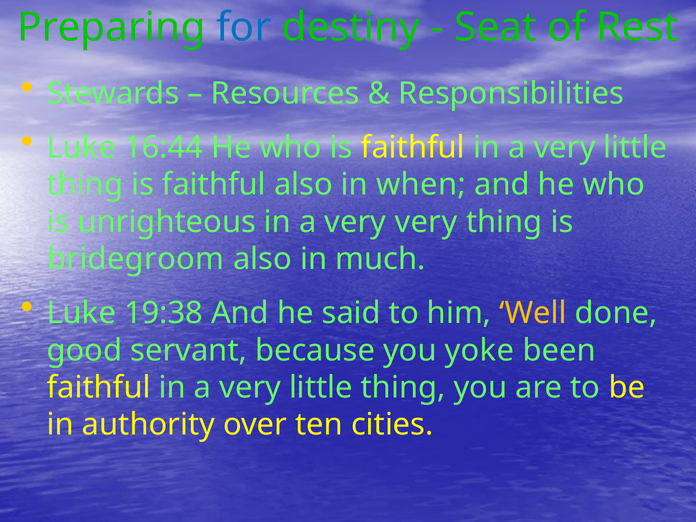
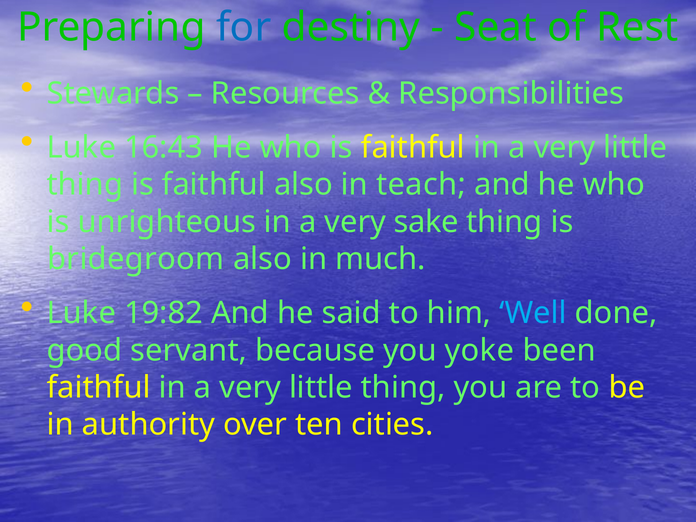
16:44: 16:44 -> 16:43
when: when -> teach
very very: very -> sake
19:38: 19:38 -> 19:82
Well colour: yellow -> light blue
